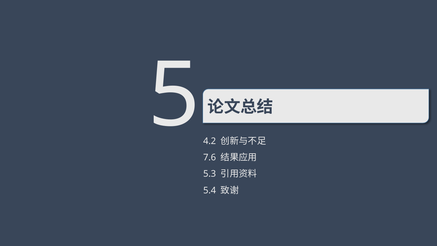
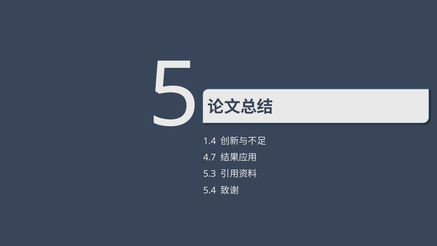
4.2: 4.2 -> 1.4
7.6: 7.6 -> 4.7
